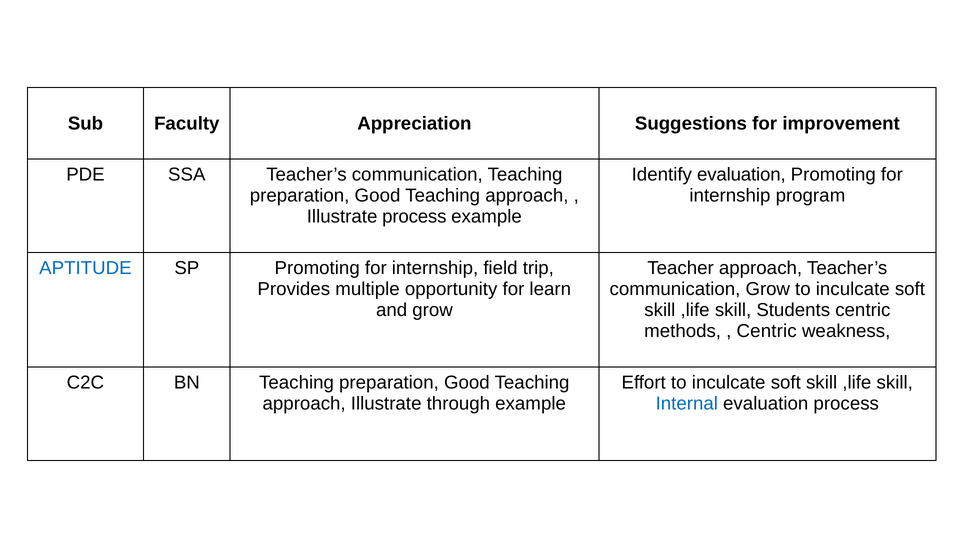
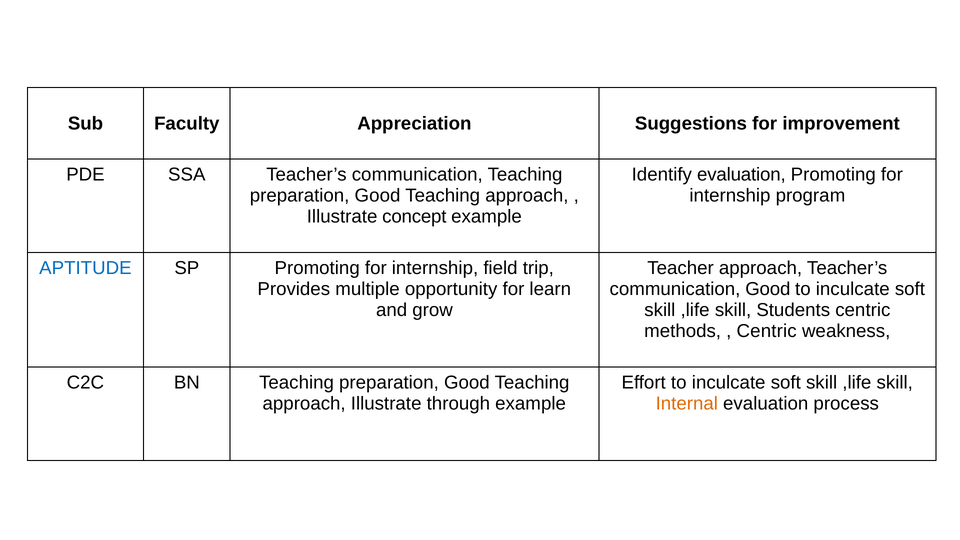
Illustrate process: process -> concept
communication Grow: Grow -> Good
Internal colour: blue -> orange
